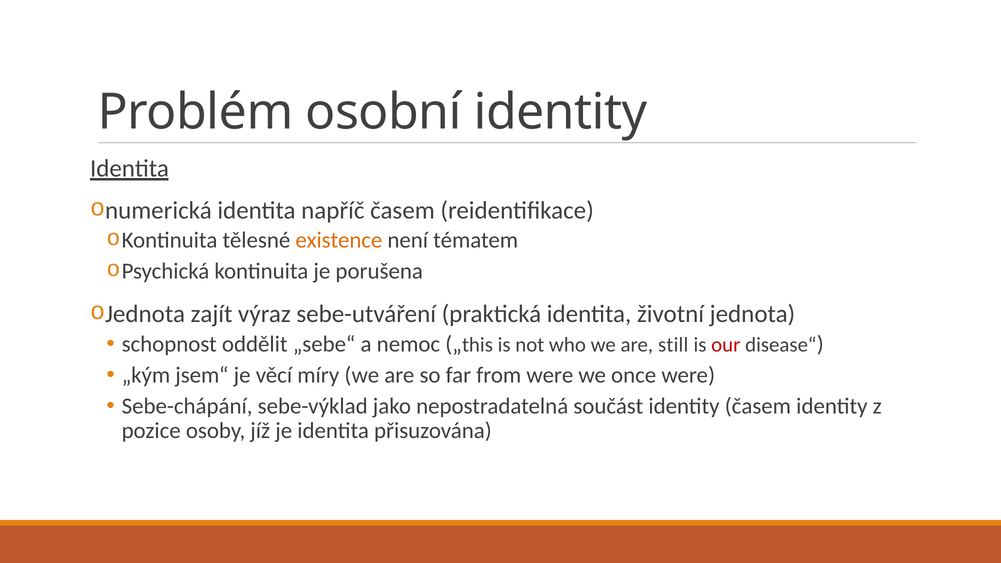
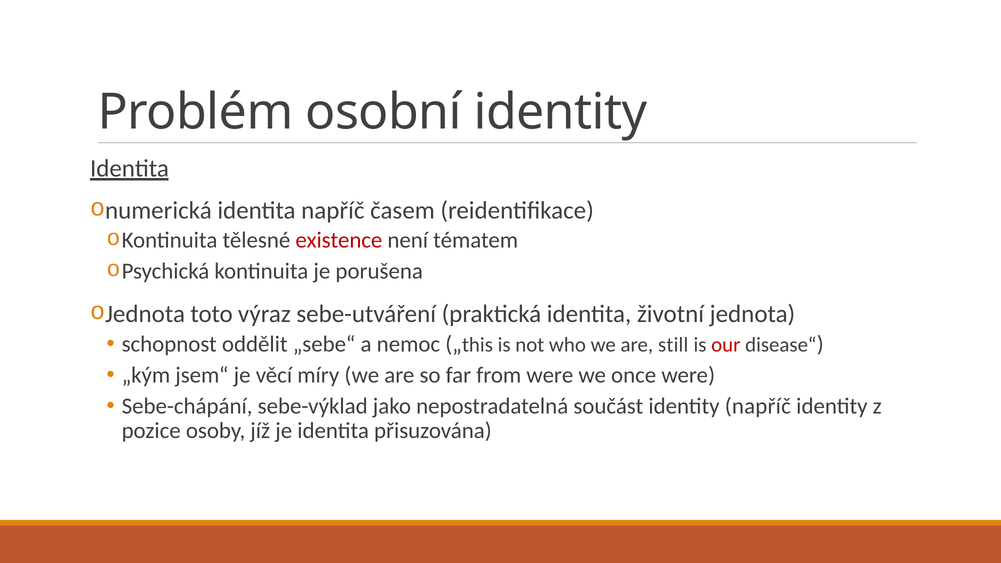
existence colour: orange -> red
zajít: zajít -> toto
identity časem: časem -> napříč
